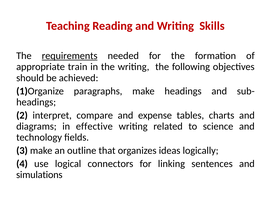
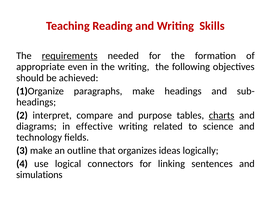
train: train -> even
expense: expense -> purpose
charts underline: none -> present
